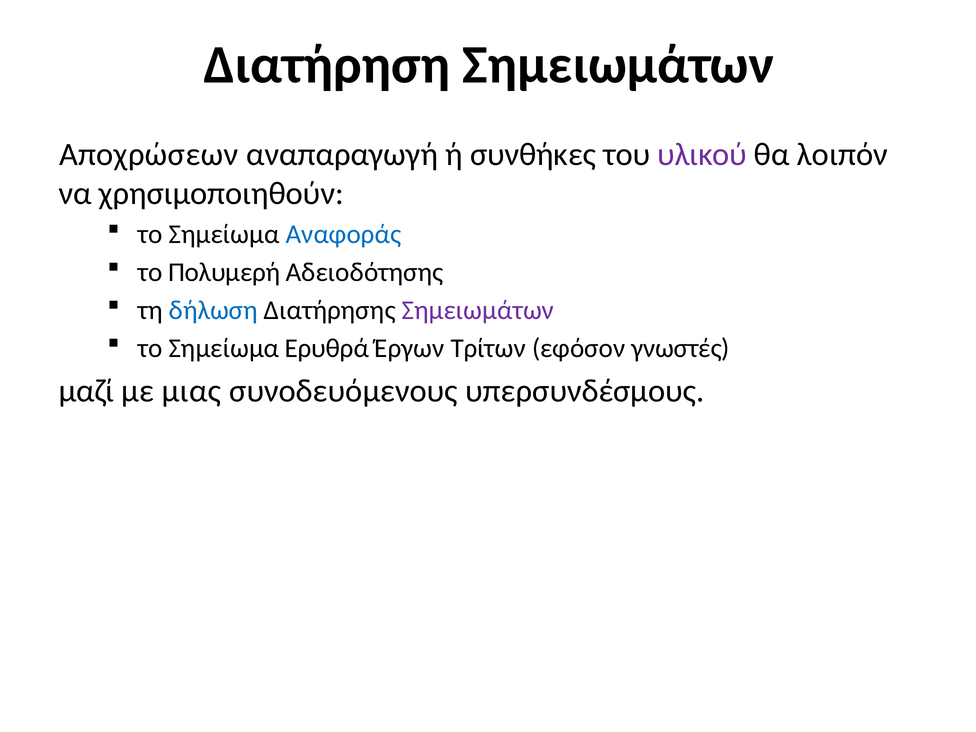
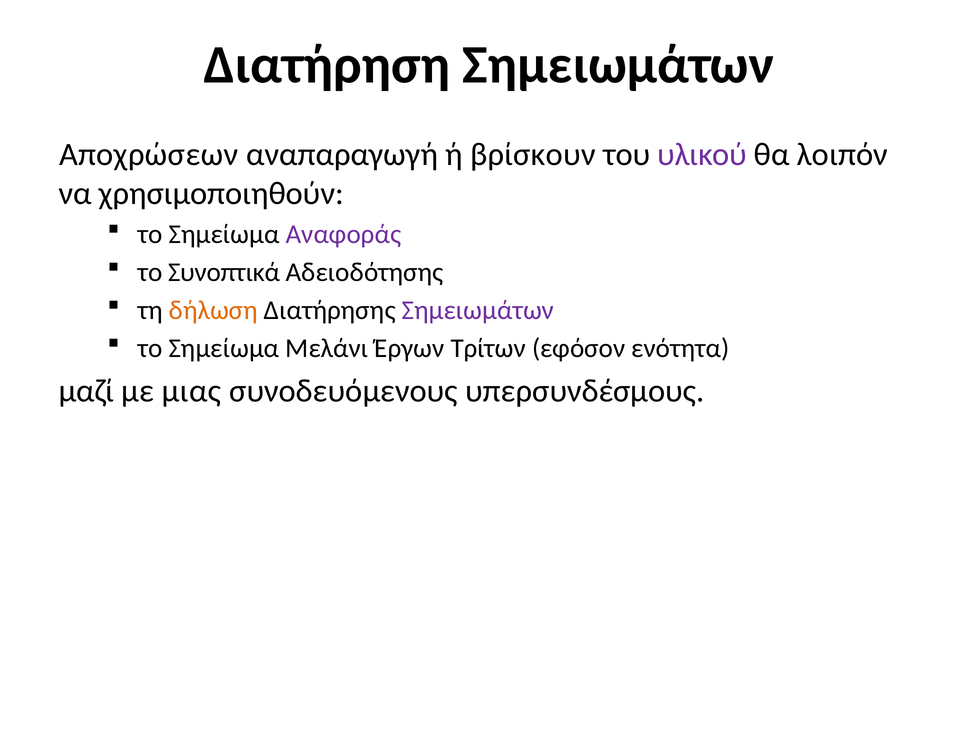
συνθήκες: συνθήκες -> βρίσκουν
Αναφοράς colour: blue -> purple
Πολυμερή: Πολυμερή -> Συνοπτικά
δήλωση colour: blue -> orange
Ερυθρά: Ερυθρά -> Μελάνι
γνωστές: γνωστές -> ενότητα
